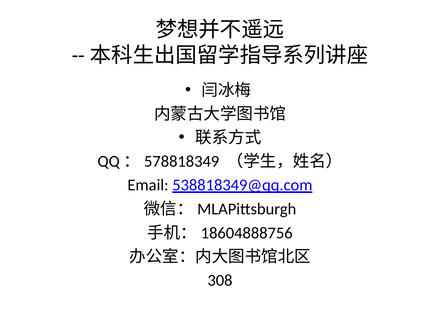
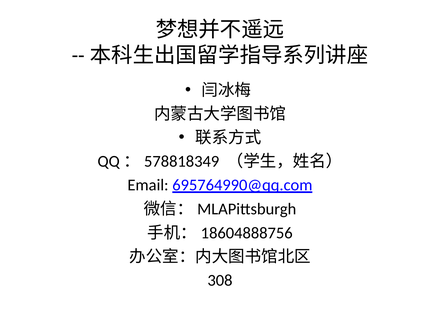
538818349@qq.com: 538818349@qq.com -> 695764990@qq.com
